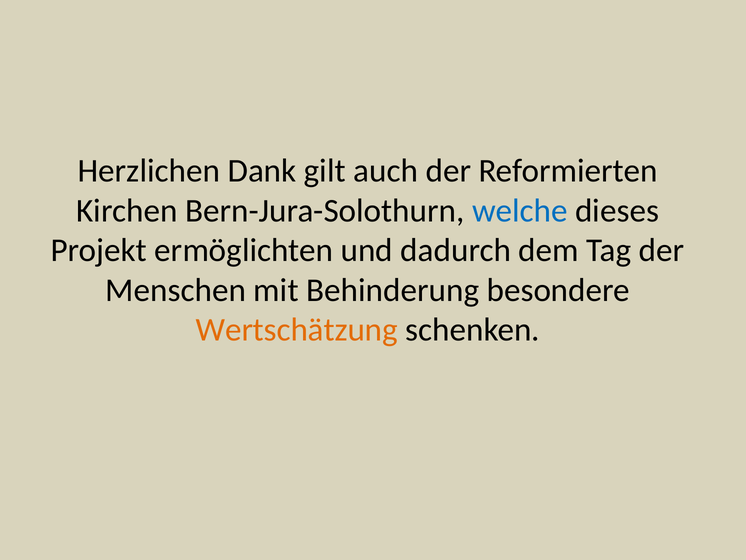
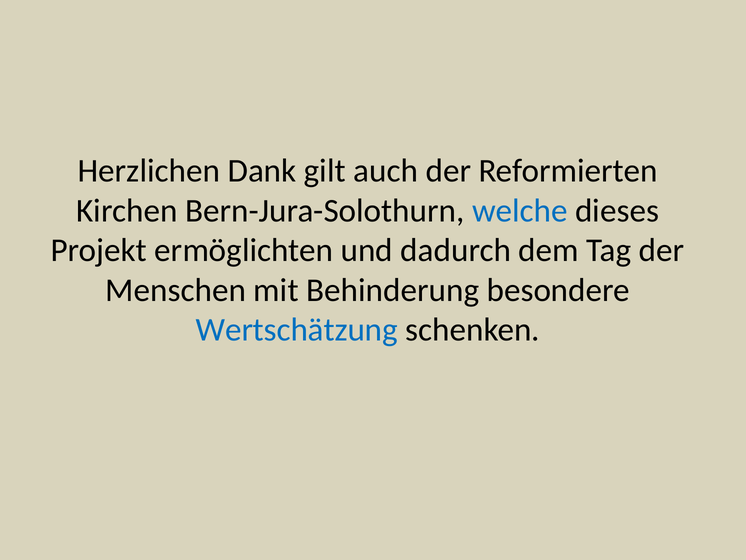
Wertschätzung colour: orange -> blue
